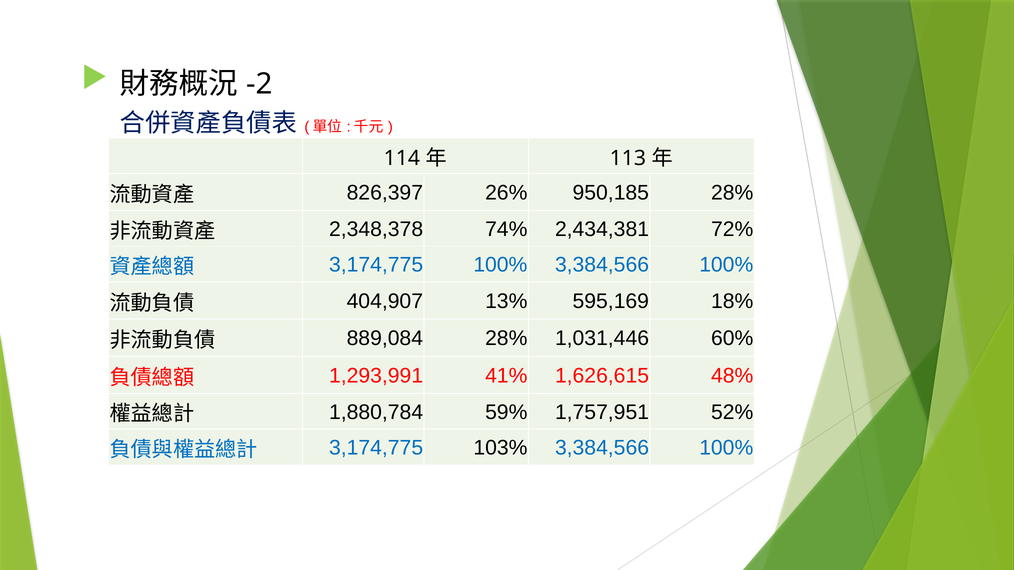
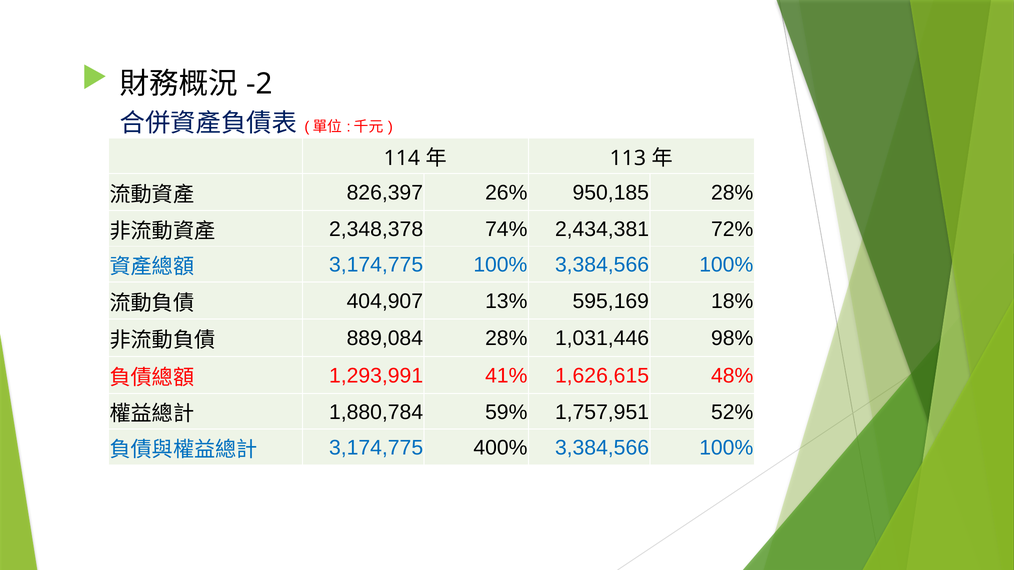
60%: 60% -> 98%
103%: 103% -> 400%
